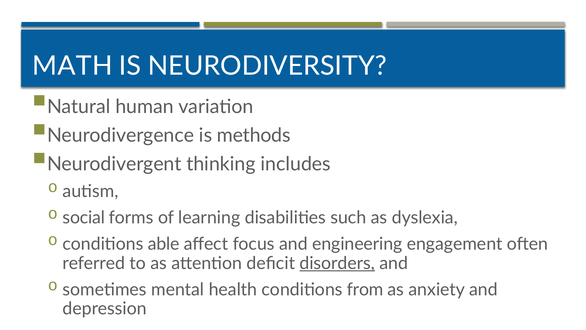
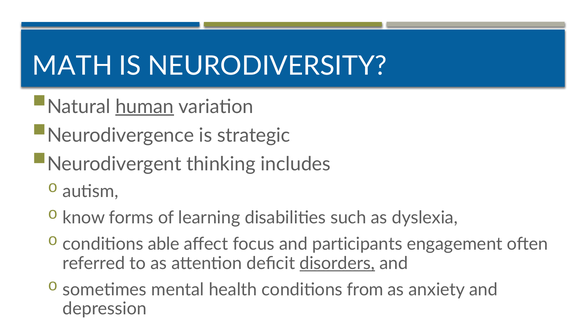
human underline: none -> present
methods: methods -> strategic
social: social -> know
engineering: engineering -> participants
